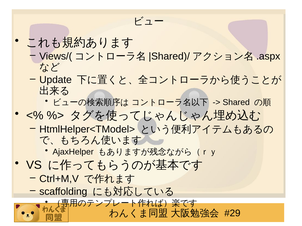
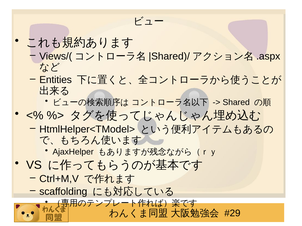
Update: Update -> Entities
